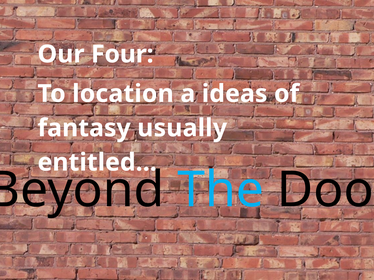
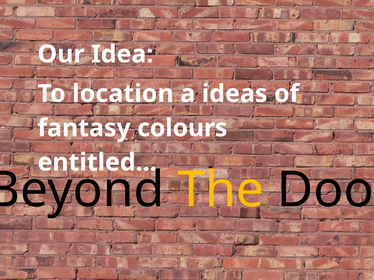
Four: Four -> Idea
usually: usually -> colours
The colour: light blue -> yellow
